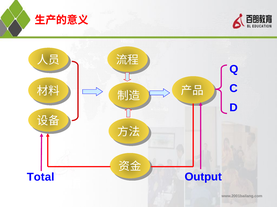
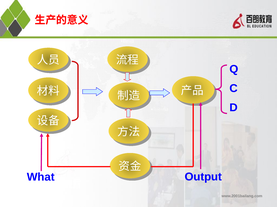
Total: Total -> What
